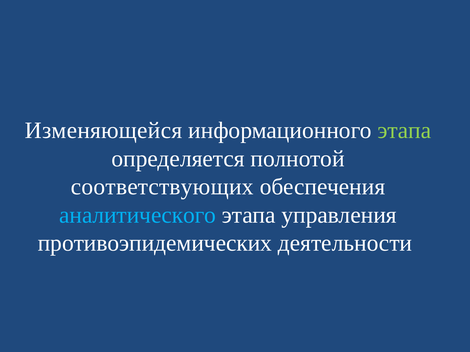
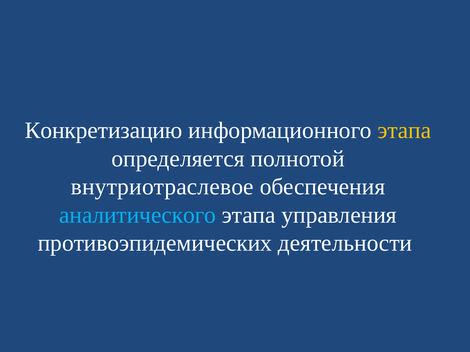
Изменяющейся: Изменяющейся -> Конкретизацию
этапа at (404, 131) colour: light green -> yellow
соответствующих: соответствующих -> внутриотраслевое
